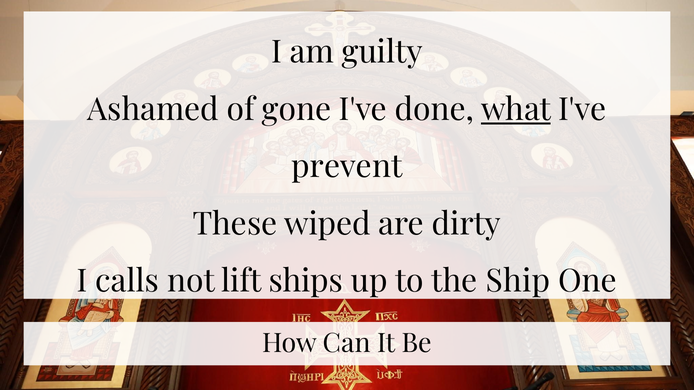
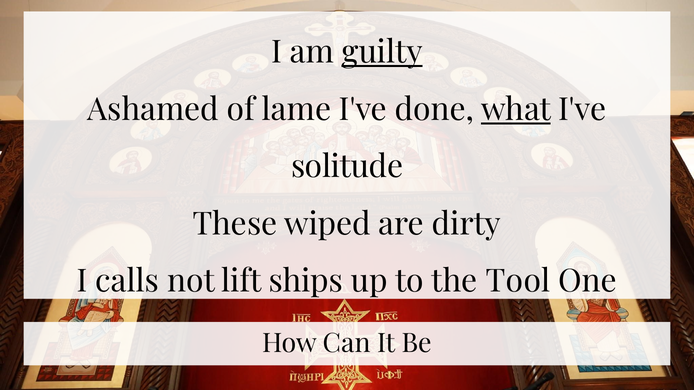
guilty underline: none -> present
gone: gone -> lame
prevent: prevent -> solitude
Ship: Ship -> Tool
